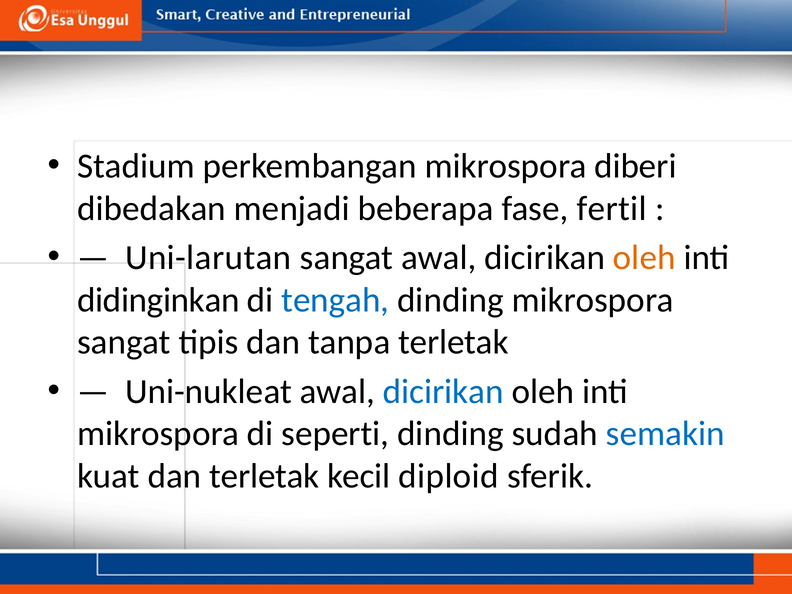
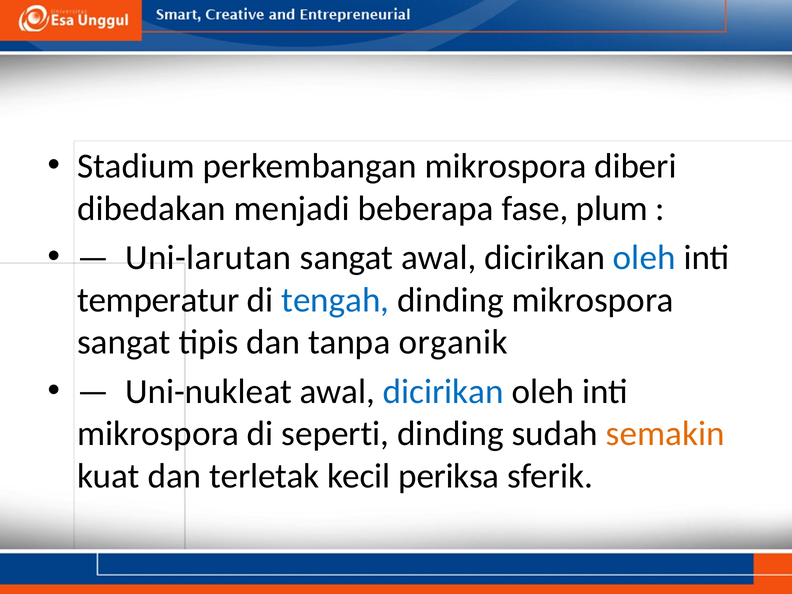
fertil: fertil -> plum
oleh at (644, 258) colour: orange -> blue
didinginkan: didinginkan -> temperatur
tanpa terletak: terletak -> organik
semakin colour: blue -> orange
diploid: diploid -> periksa
